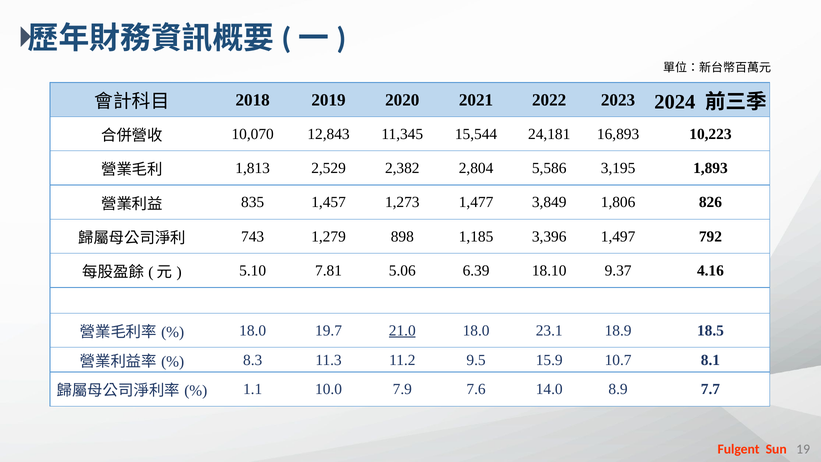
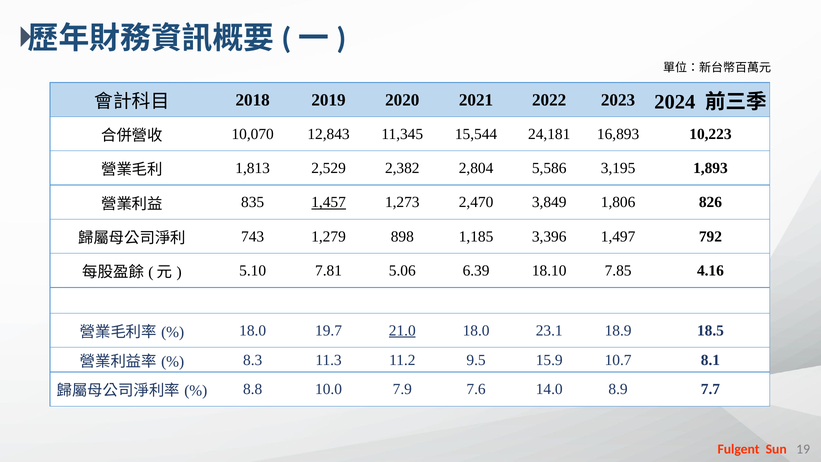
1,457 underline: none -> present
1,477: 1,477 -> 2,470
9.37: 9.37 -> 7.85
1.1: 1.1 -> 8.8
